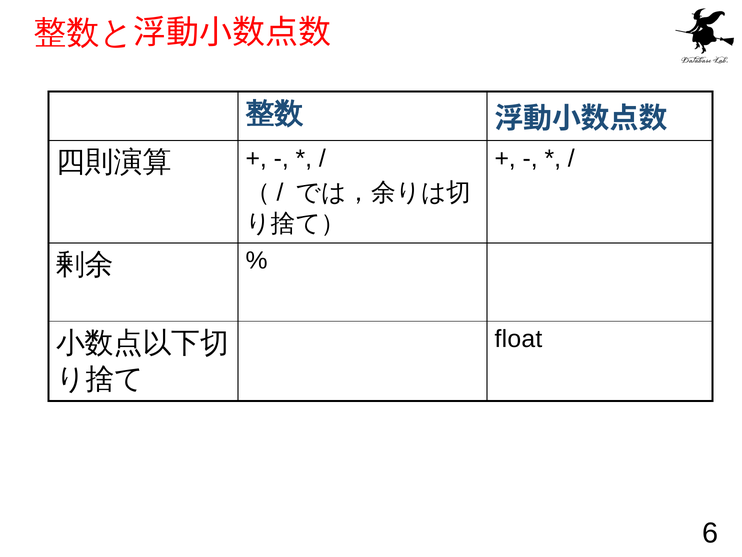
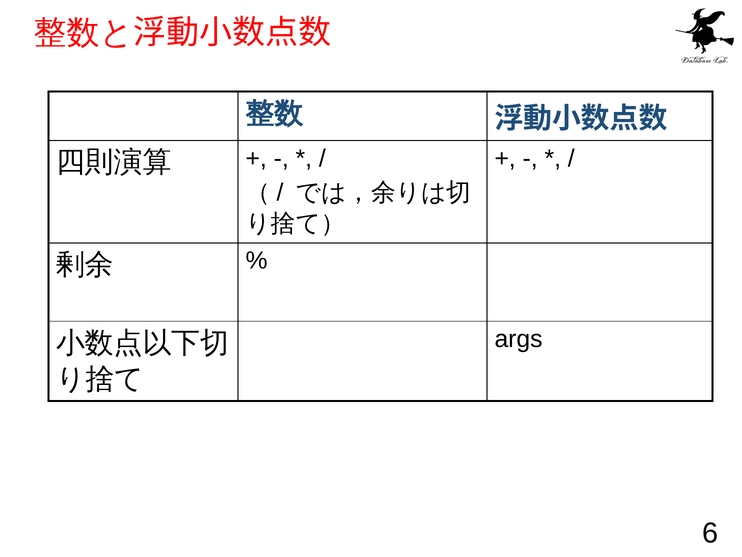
float: float -> args
